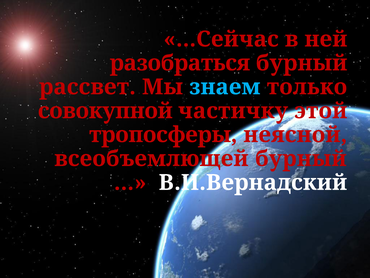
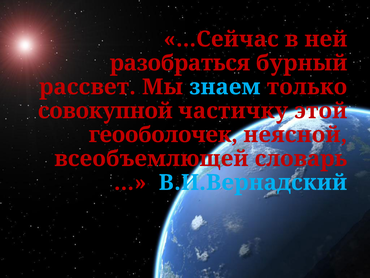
тропосферы: тропосферы -> геооболочек
всеобъемлющей бурный: бурный -> словарь
В.И.Вернадский colour: white -> light blue
